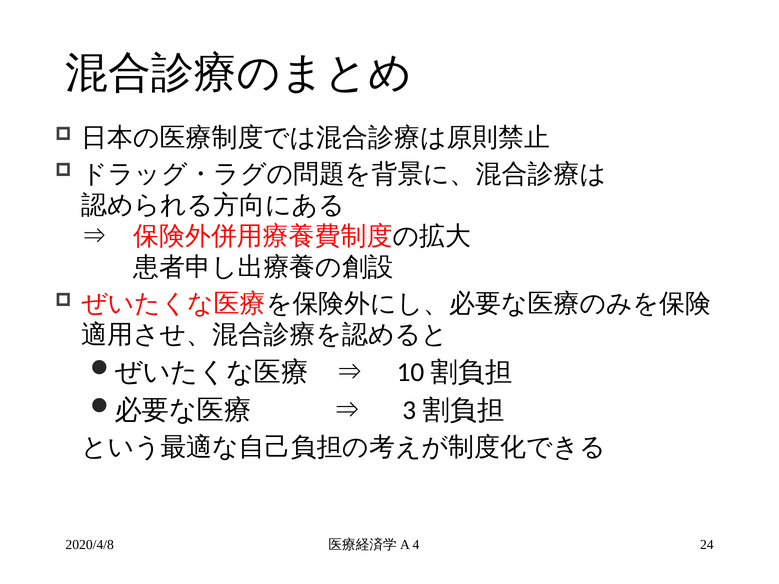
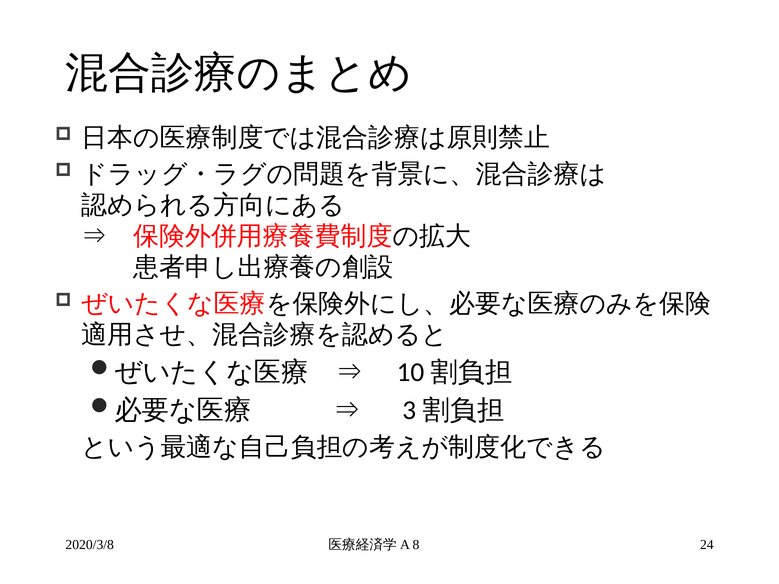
2020/4/8: 2020/4/8 -> 2020/3/8
4: 4 -> 8
